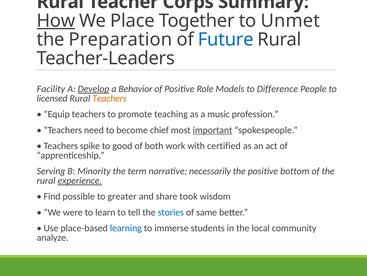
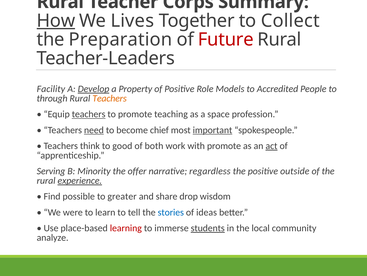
Place: Place -> Lives
Unmet: Unmet -> Collect
Future colour: blue -> red
Behavior: Behavior -> Property
Difference: Difference -> Accredited
licensed: licensed -> through
teachers at (89, 114) underline: none -> present
music: music -> space
need underline: none -> present
spike: spike -> think
with certified: certified -> promote
act underline: none -> present
term: term -> offer
necessarily: necessarily -> regardless
bottom: bottom -> outside
took: took -> drop
same: same -> ideas
learning colour: blue -> red
students underline: none -> present
